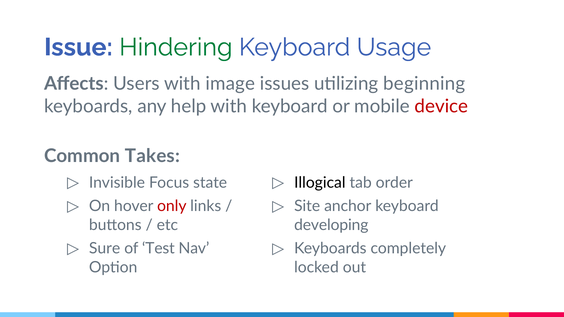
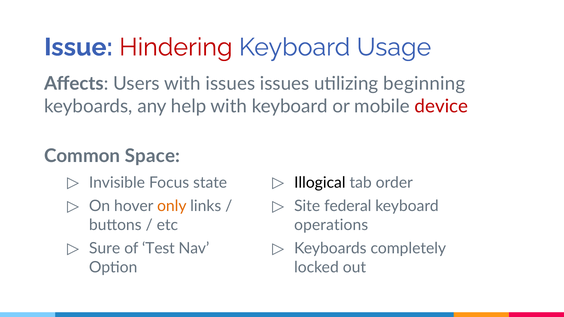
Hindering colour: green -> red
with image: image -> issues
Takes: Takes -> Space
only colour: red -> orange
anchor: anchor -> federal
developing: developing -> operations
